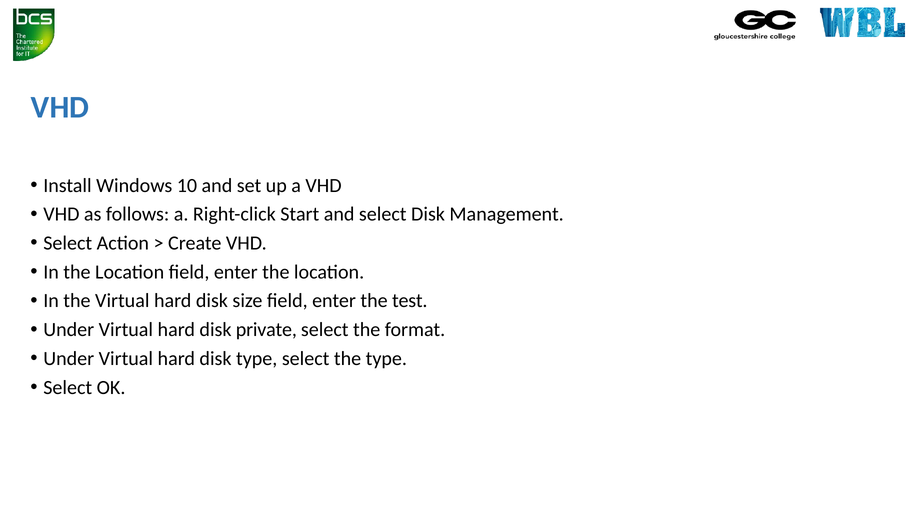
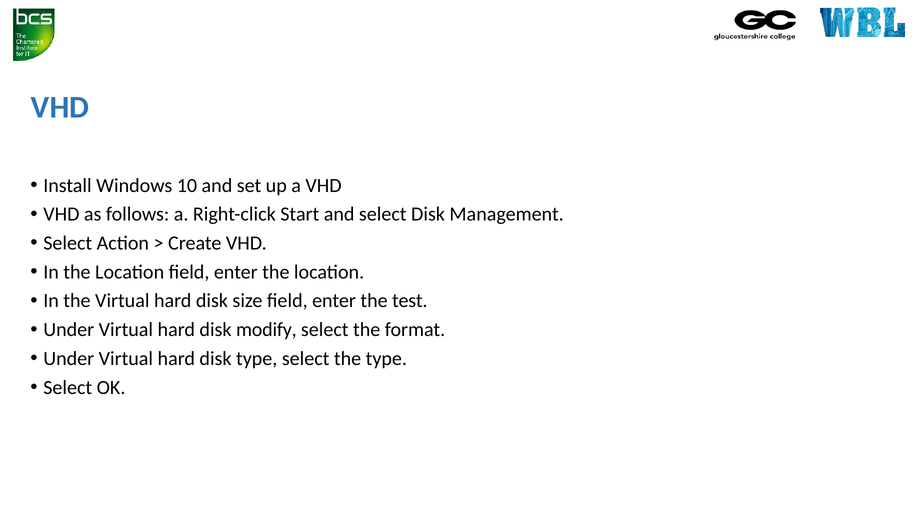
private: private -> modify
